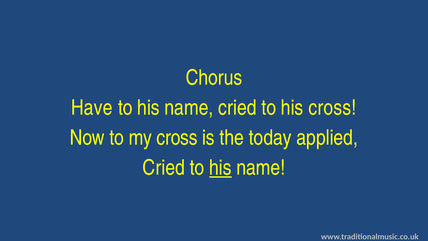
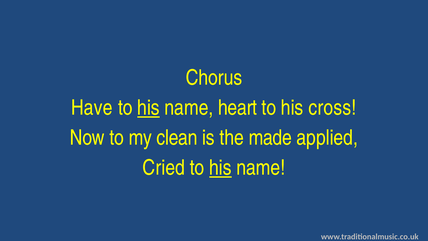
his at (149, 108) underline: none -> present
name cried: cried -> heart
my cross: cross -> clean
today: today -> made
